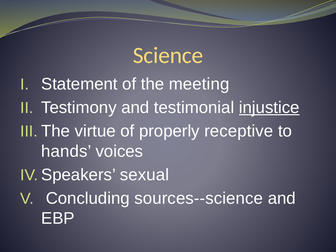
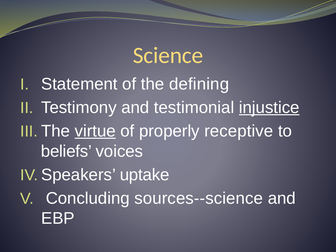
meeting: meeting -> defining
virtue underline: none -> present
hands: hands -> beliefs
sexual: sexual -> uptake
